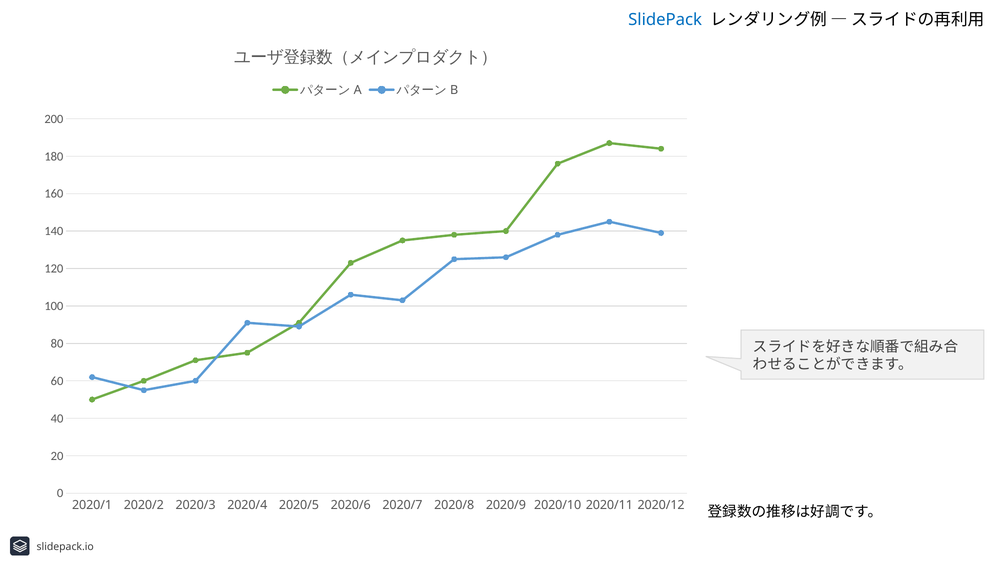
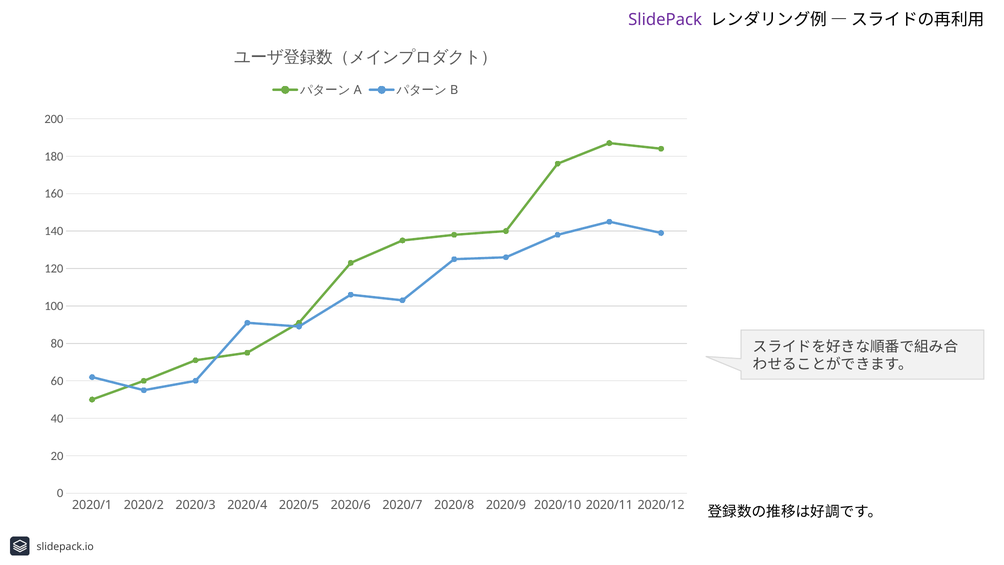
SlidePack colour: blue -> purple
